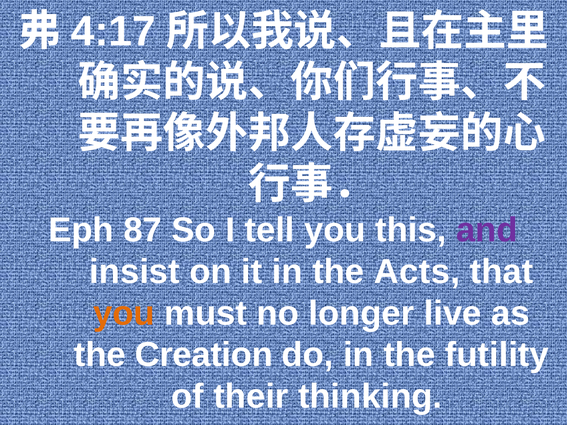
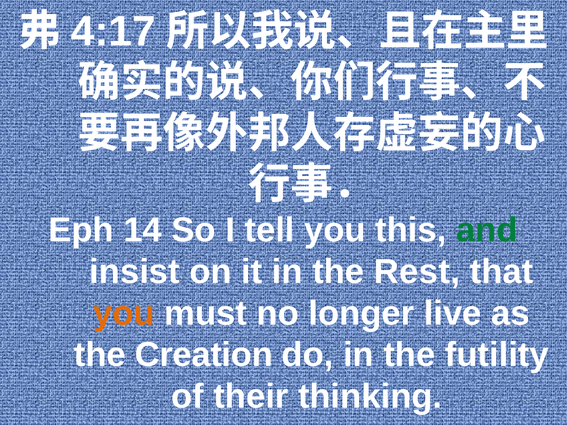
87: 87 -> 14
and colour: purple -> green
Acts: Acts -> Rest
